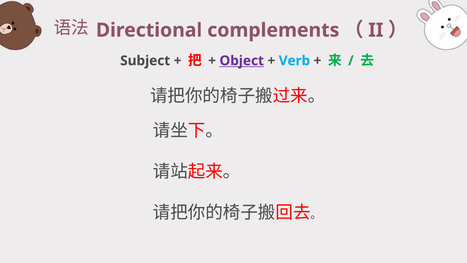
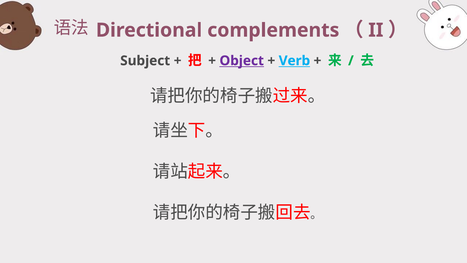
Verb underline: none -> present
